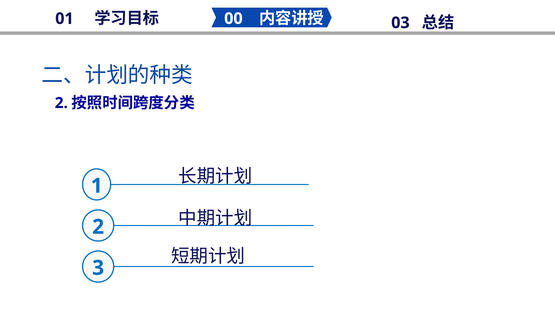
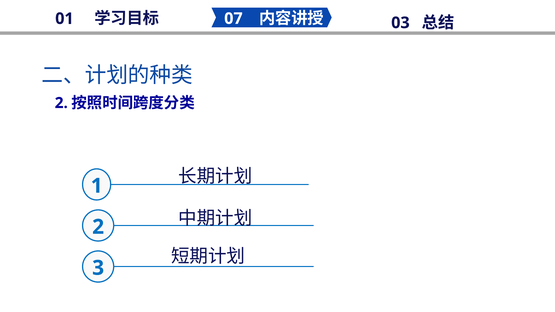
00: 00 -> 07
